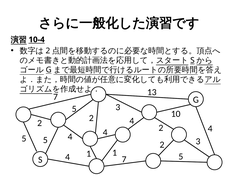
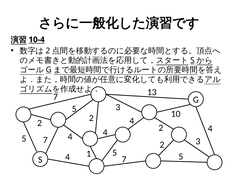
5 5: 5 -> 7
1 1: 1 -> 5
